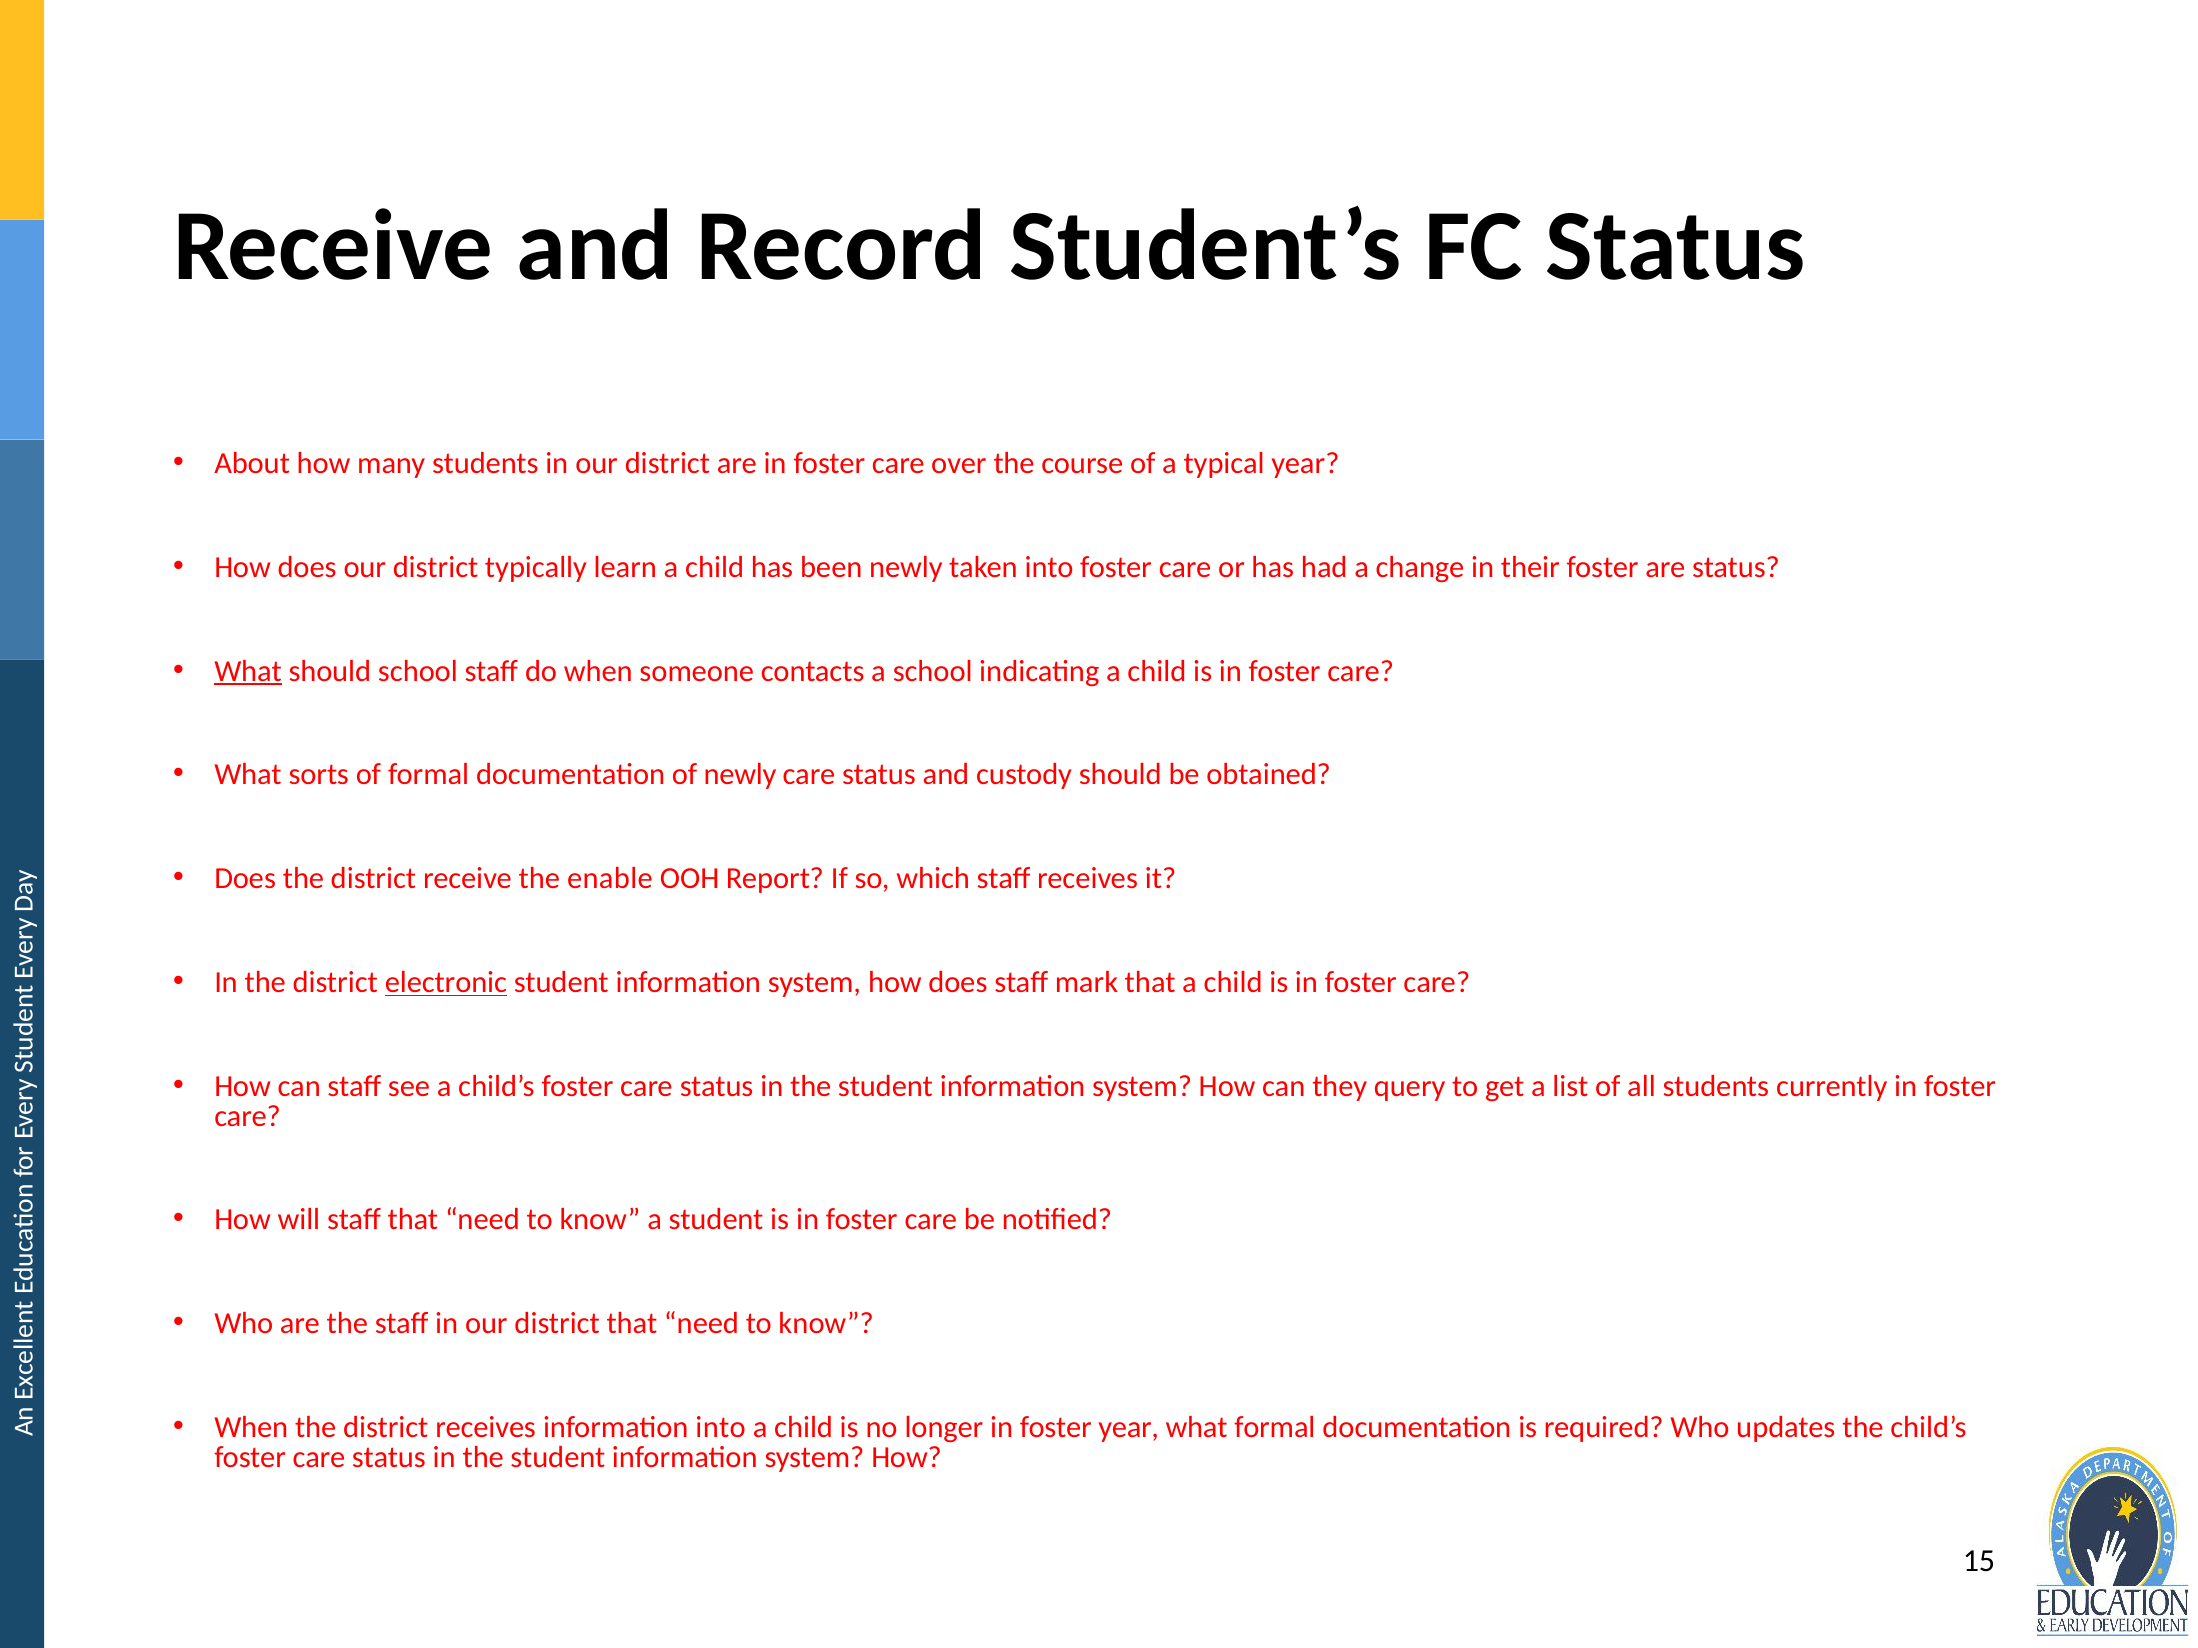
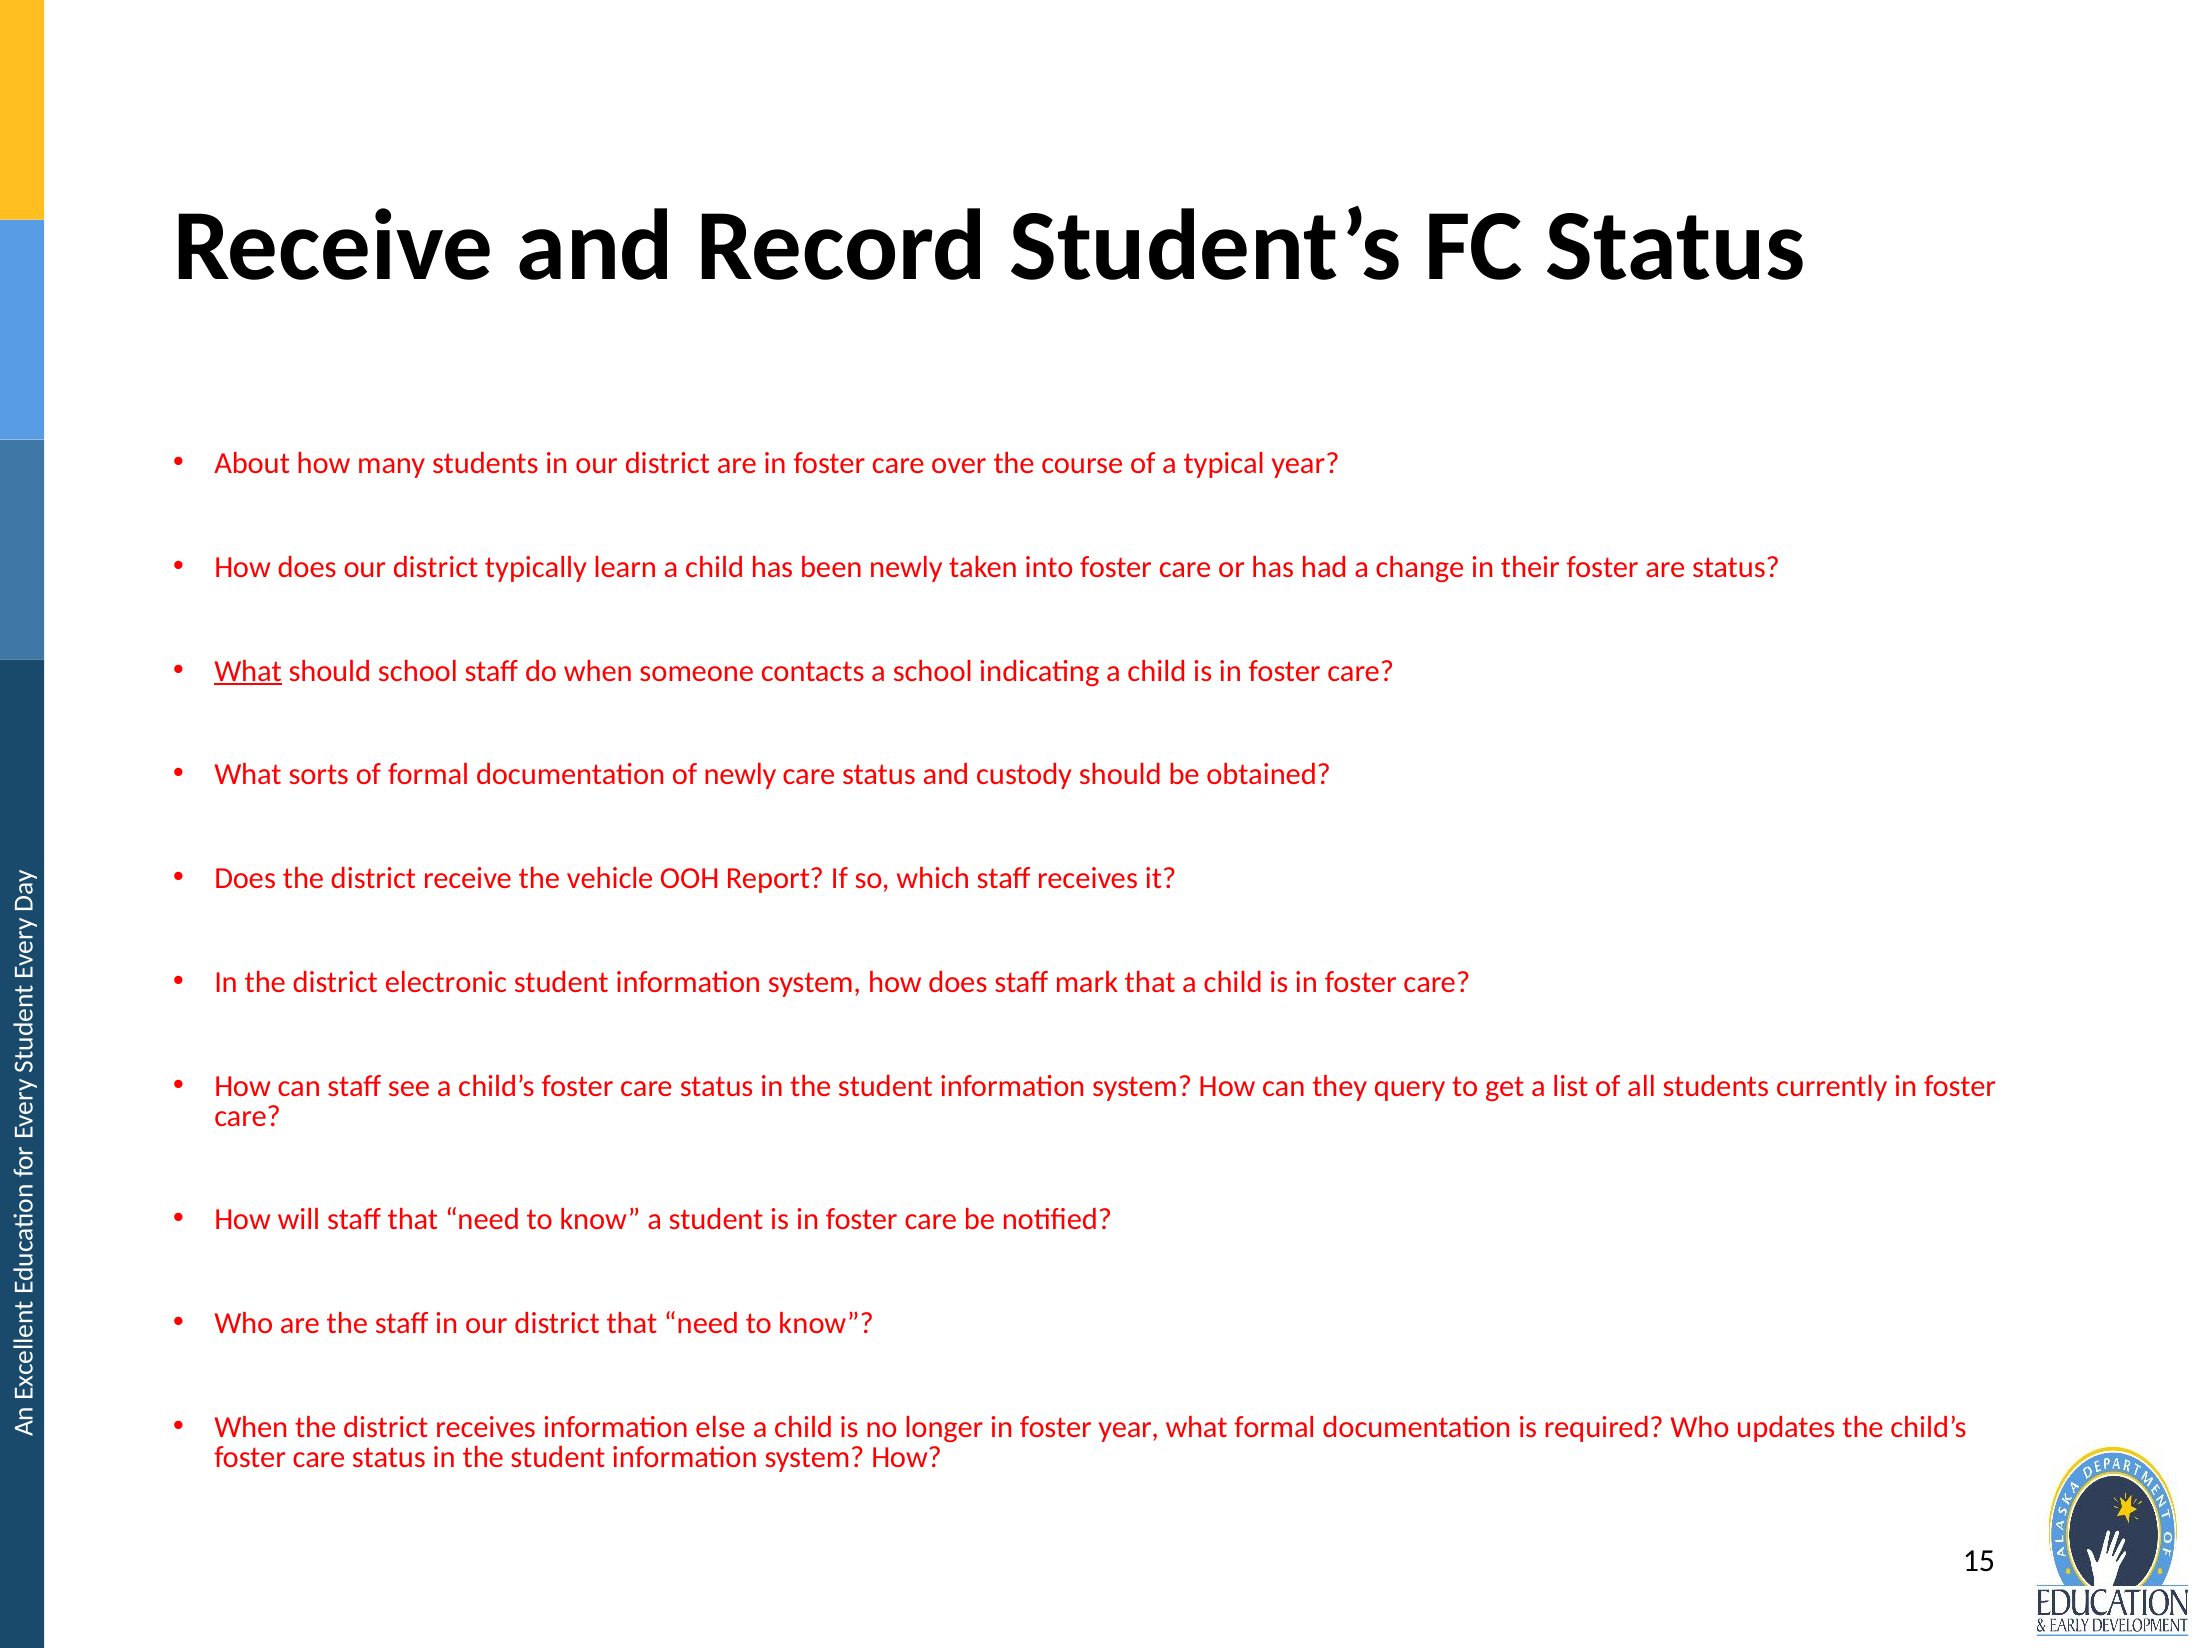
enable: enable -> vehicle
electronic underline: present -> none
information into: into -> else
